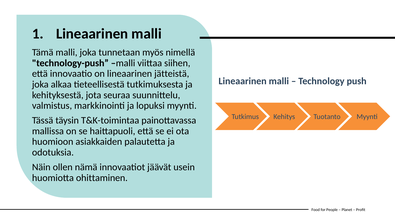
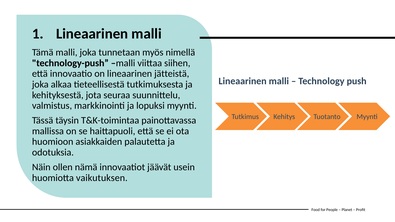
ohittaminen: ohittaminen -> vaikutuksen
